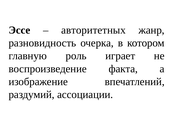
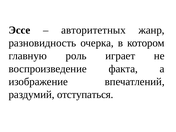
ассоциации: ассоциации -> отступаться
